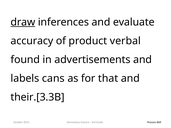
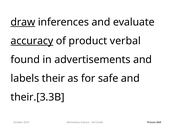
accuracy underline: none -> present
cans: cans -> their
that: that -> safe
